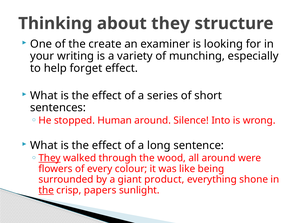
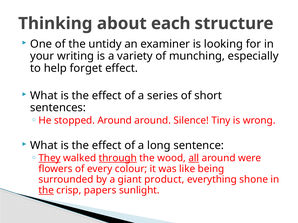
about they: they -> each
create: create -> untidy
stopped Human: Human -> Around
Into: Into -> Tiny
through underline: none -> present
all underline: none -> present
